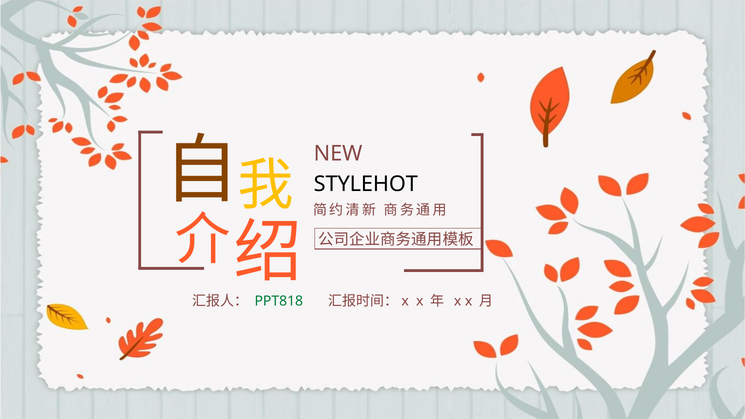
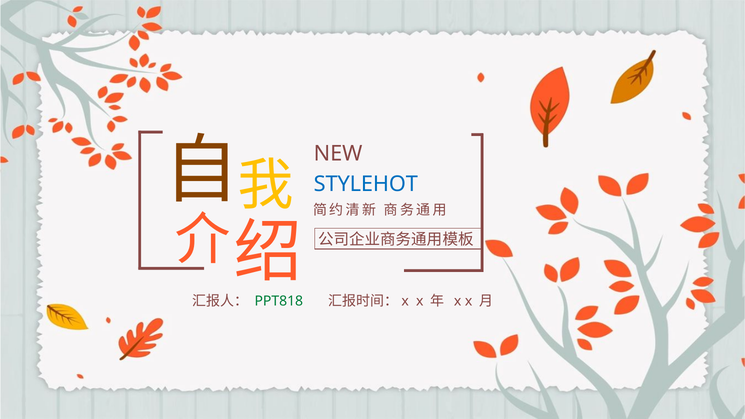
STYLEHOT colour: black -> blue
